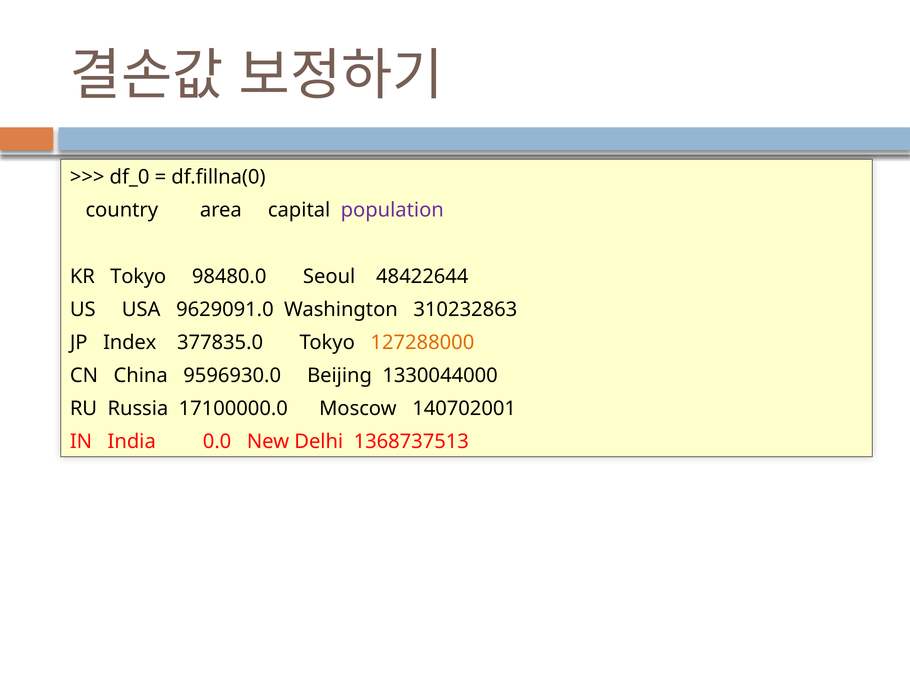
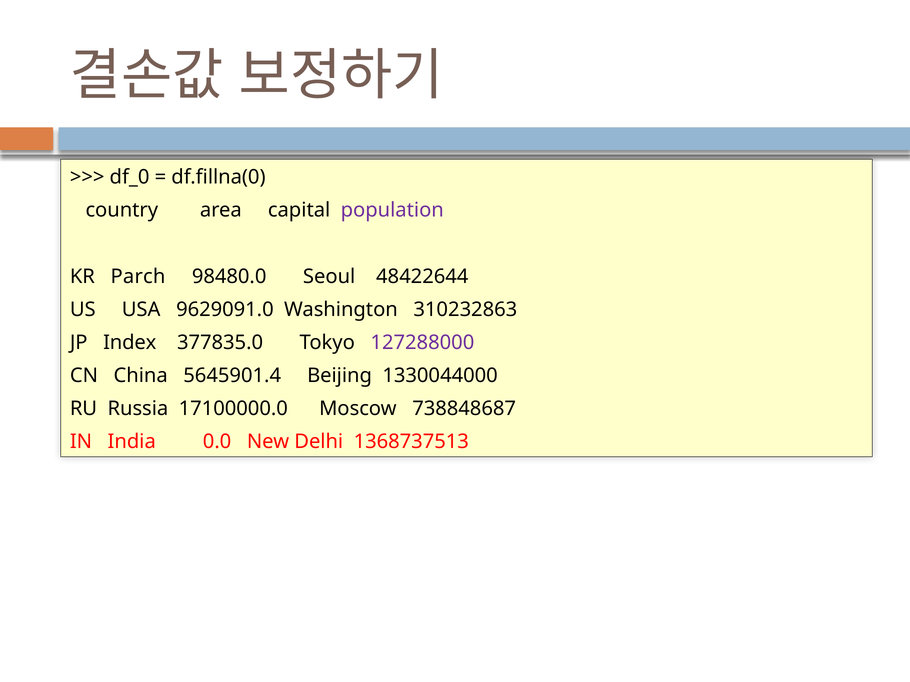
KR Tokyo: Tokyo -> Parch
127288000 colour: orange -> purple
9596930.0: 9596930.0 -> 5645901.4
140702001: 140702001 -> 738848687
